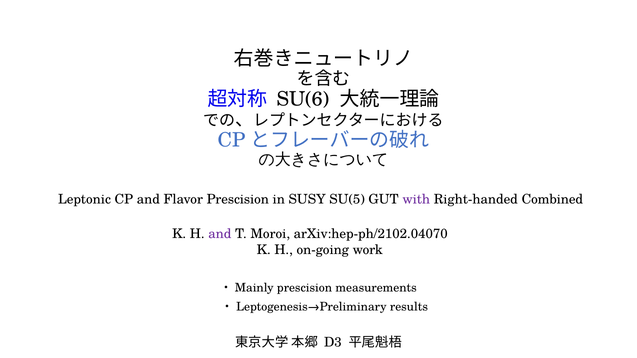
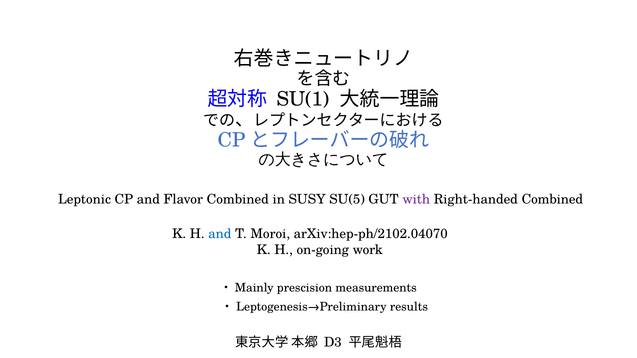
SU(6: SU(6 -> SU(1
Flavor Prescision: Prescision -> Combined
and at (220, 234) colour: purple -> blue
